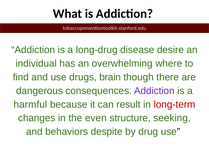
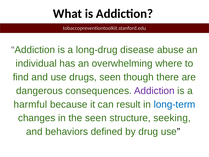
desire: desire -> abuse
drugs brain: brain -> seen
long-term colour: red -> blue
the even: even -> seen
despite: despite -> defined
